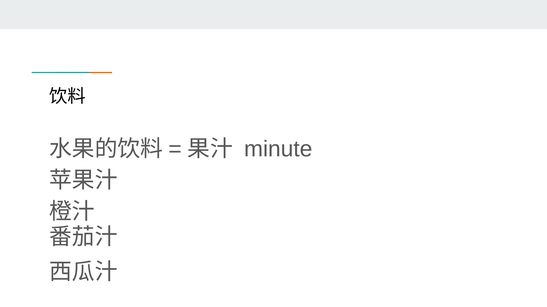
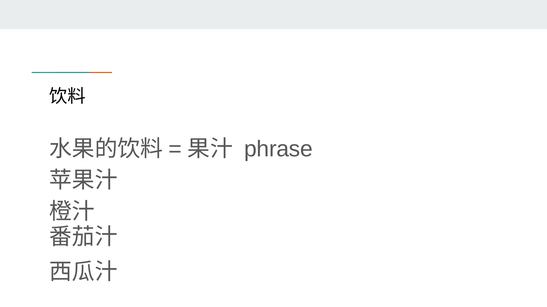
minute: minute -> phrase
